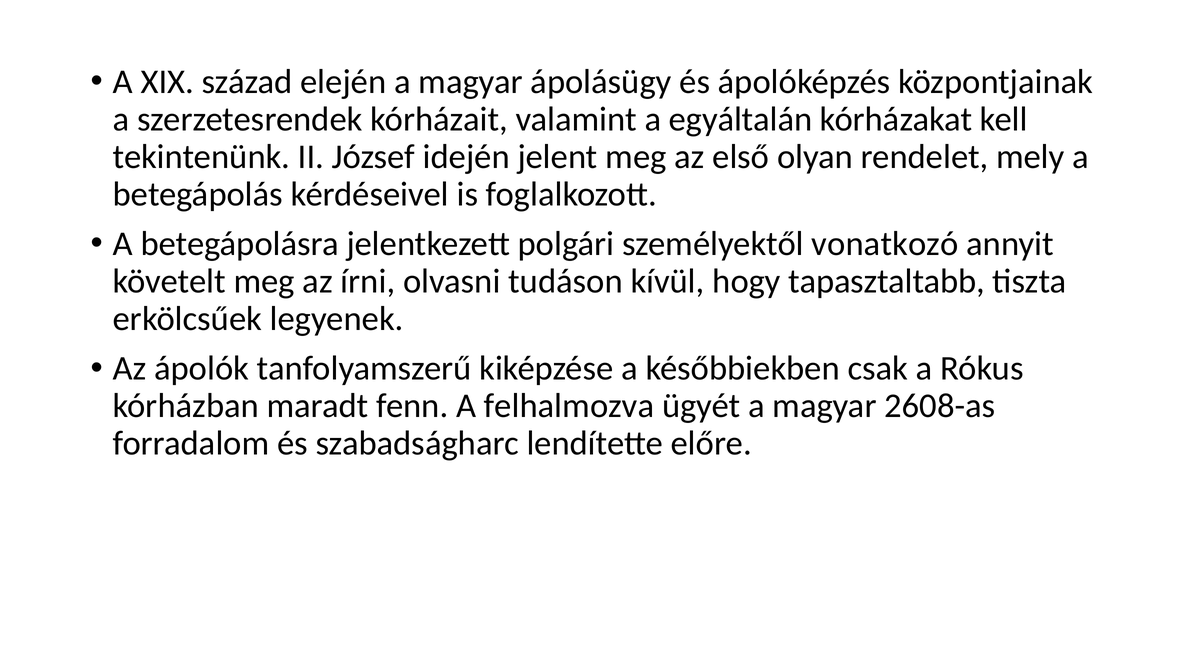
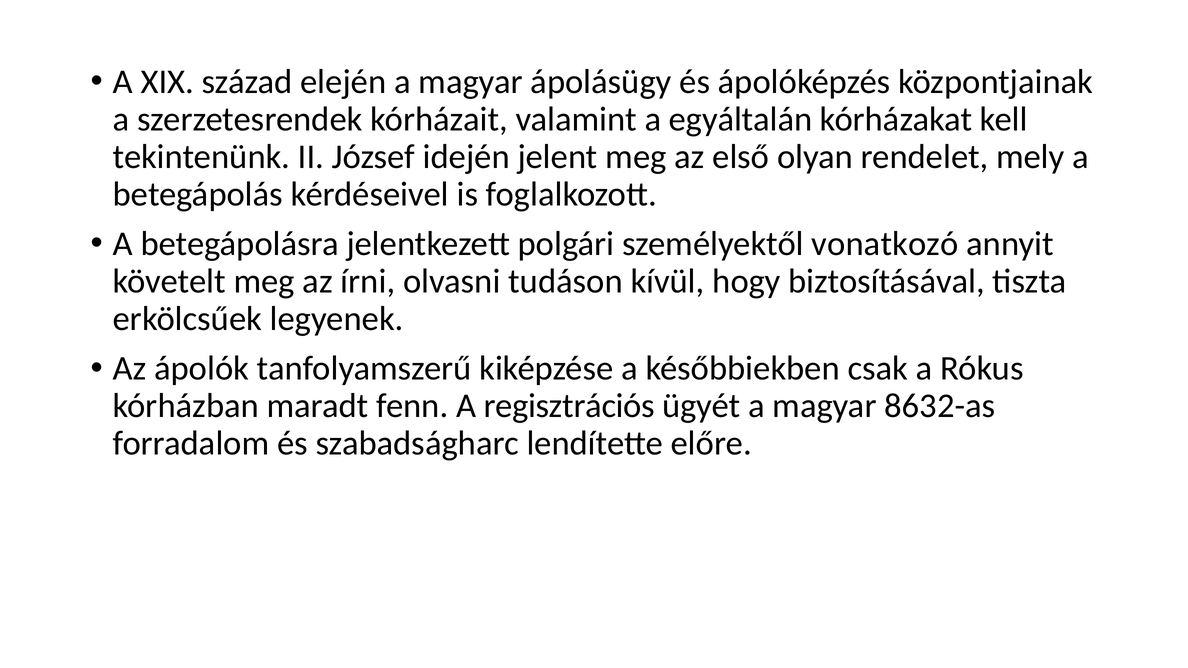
tapasztaltabb: tapasztaltabb -> biztosításával
felhalmozva: felhalmozva -> regisztrációs
2608-as: 2608-as -> 8632-as
